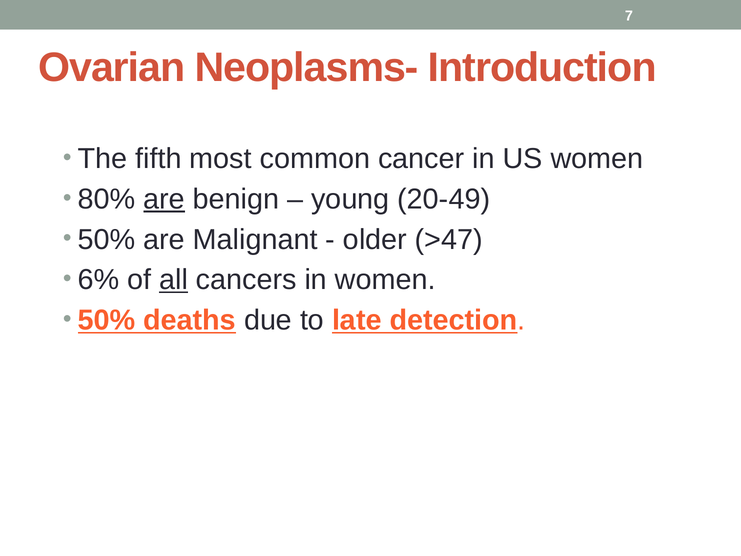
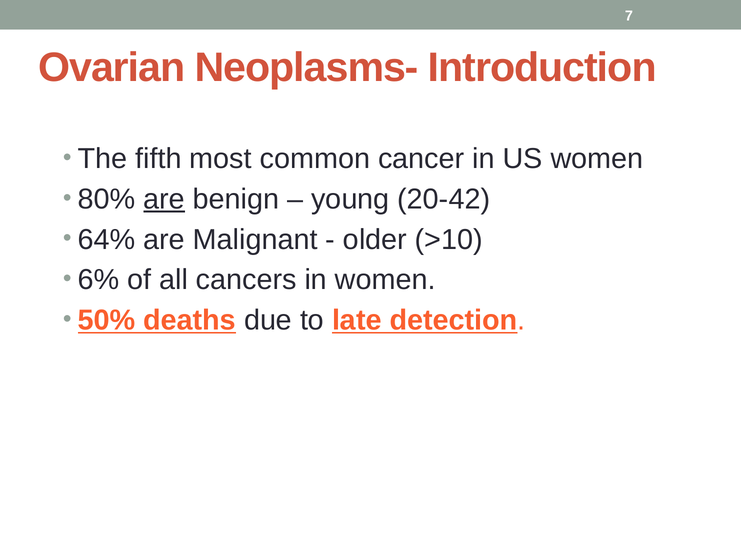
20-49: 20-49 -> 20-42
50% at (107, 239): 50% -> 64%
>47: >47 -> >10
all underline: present -> none
